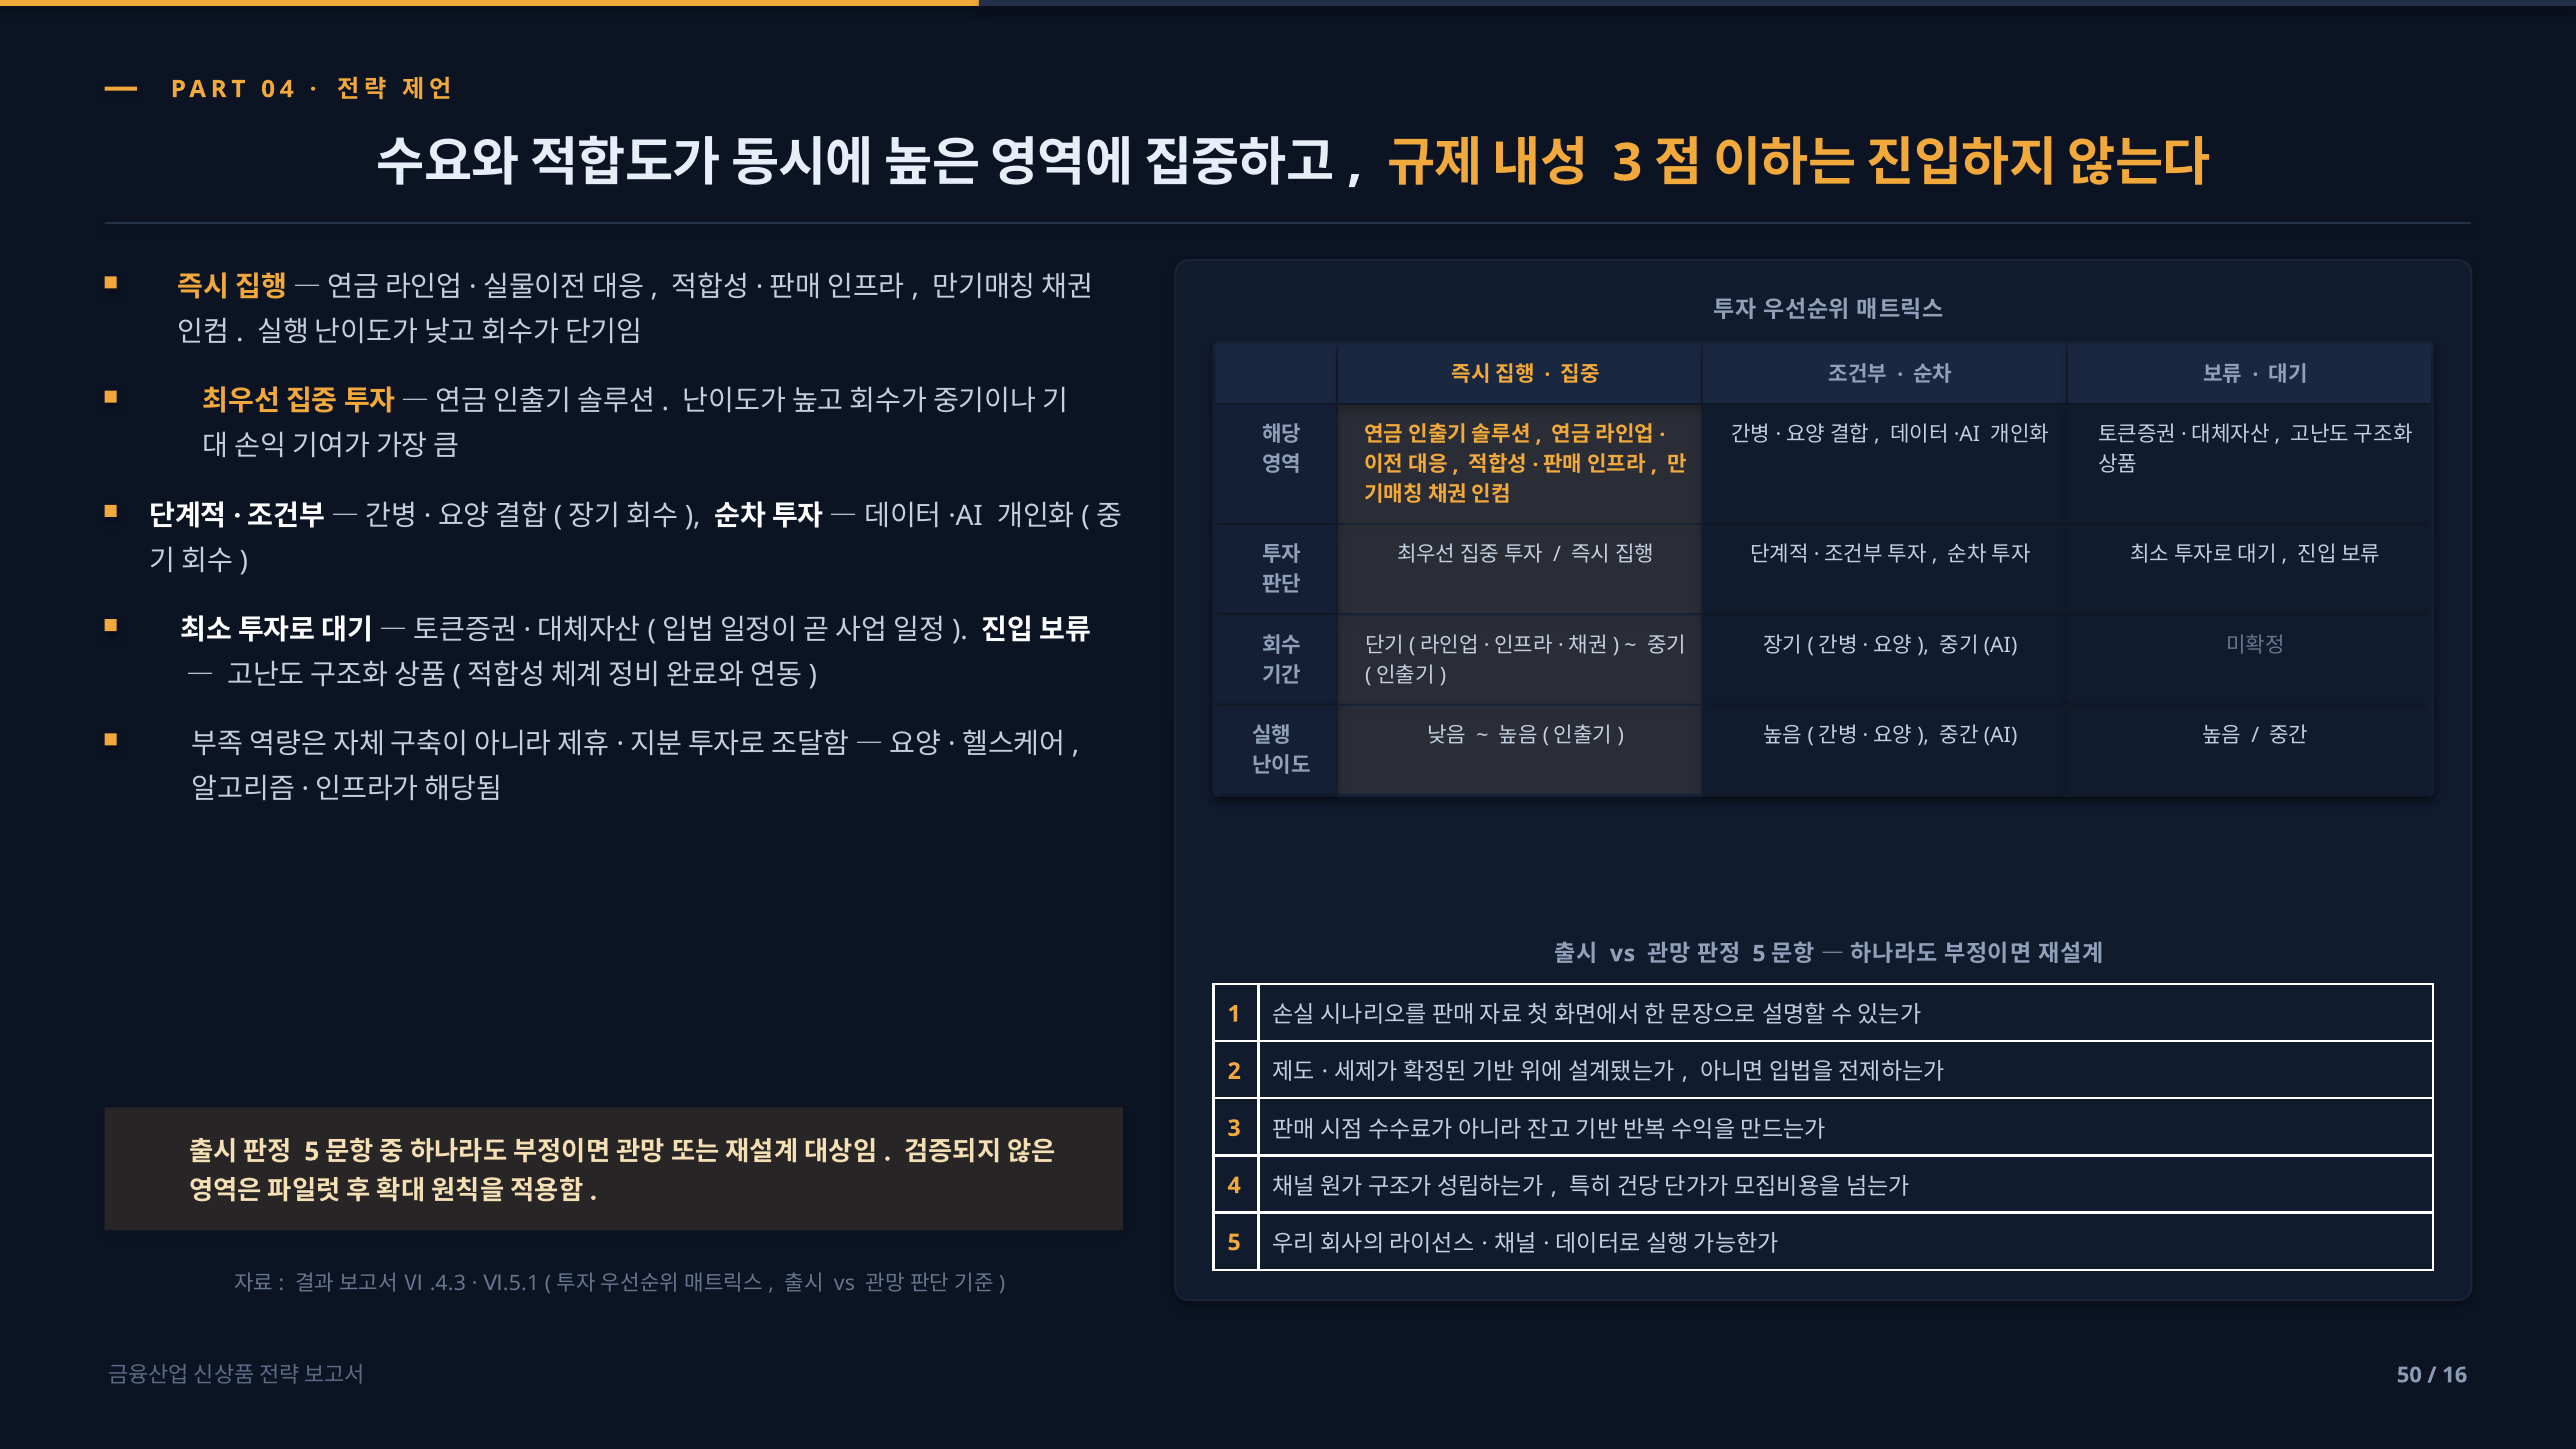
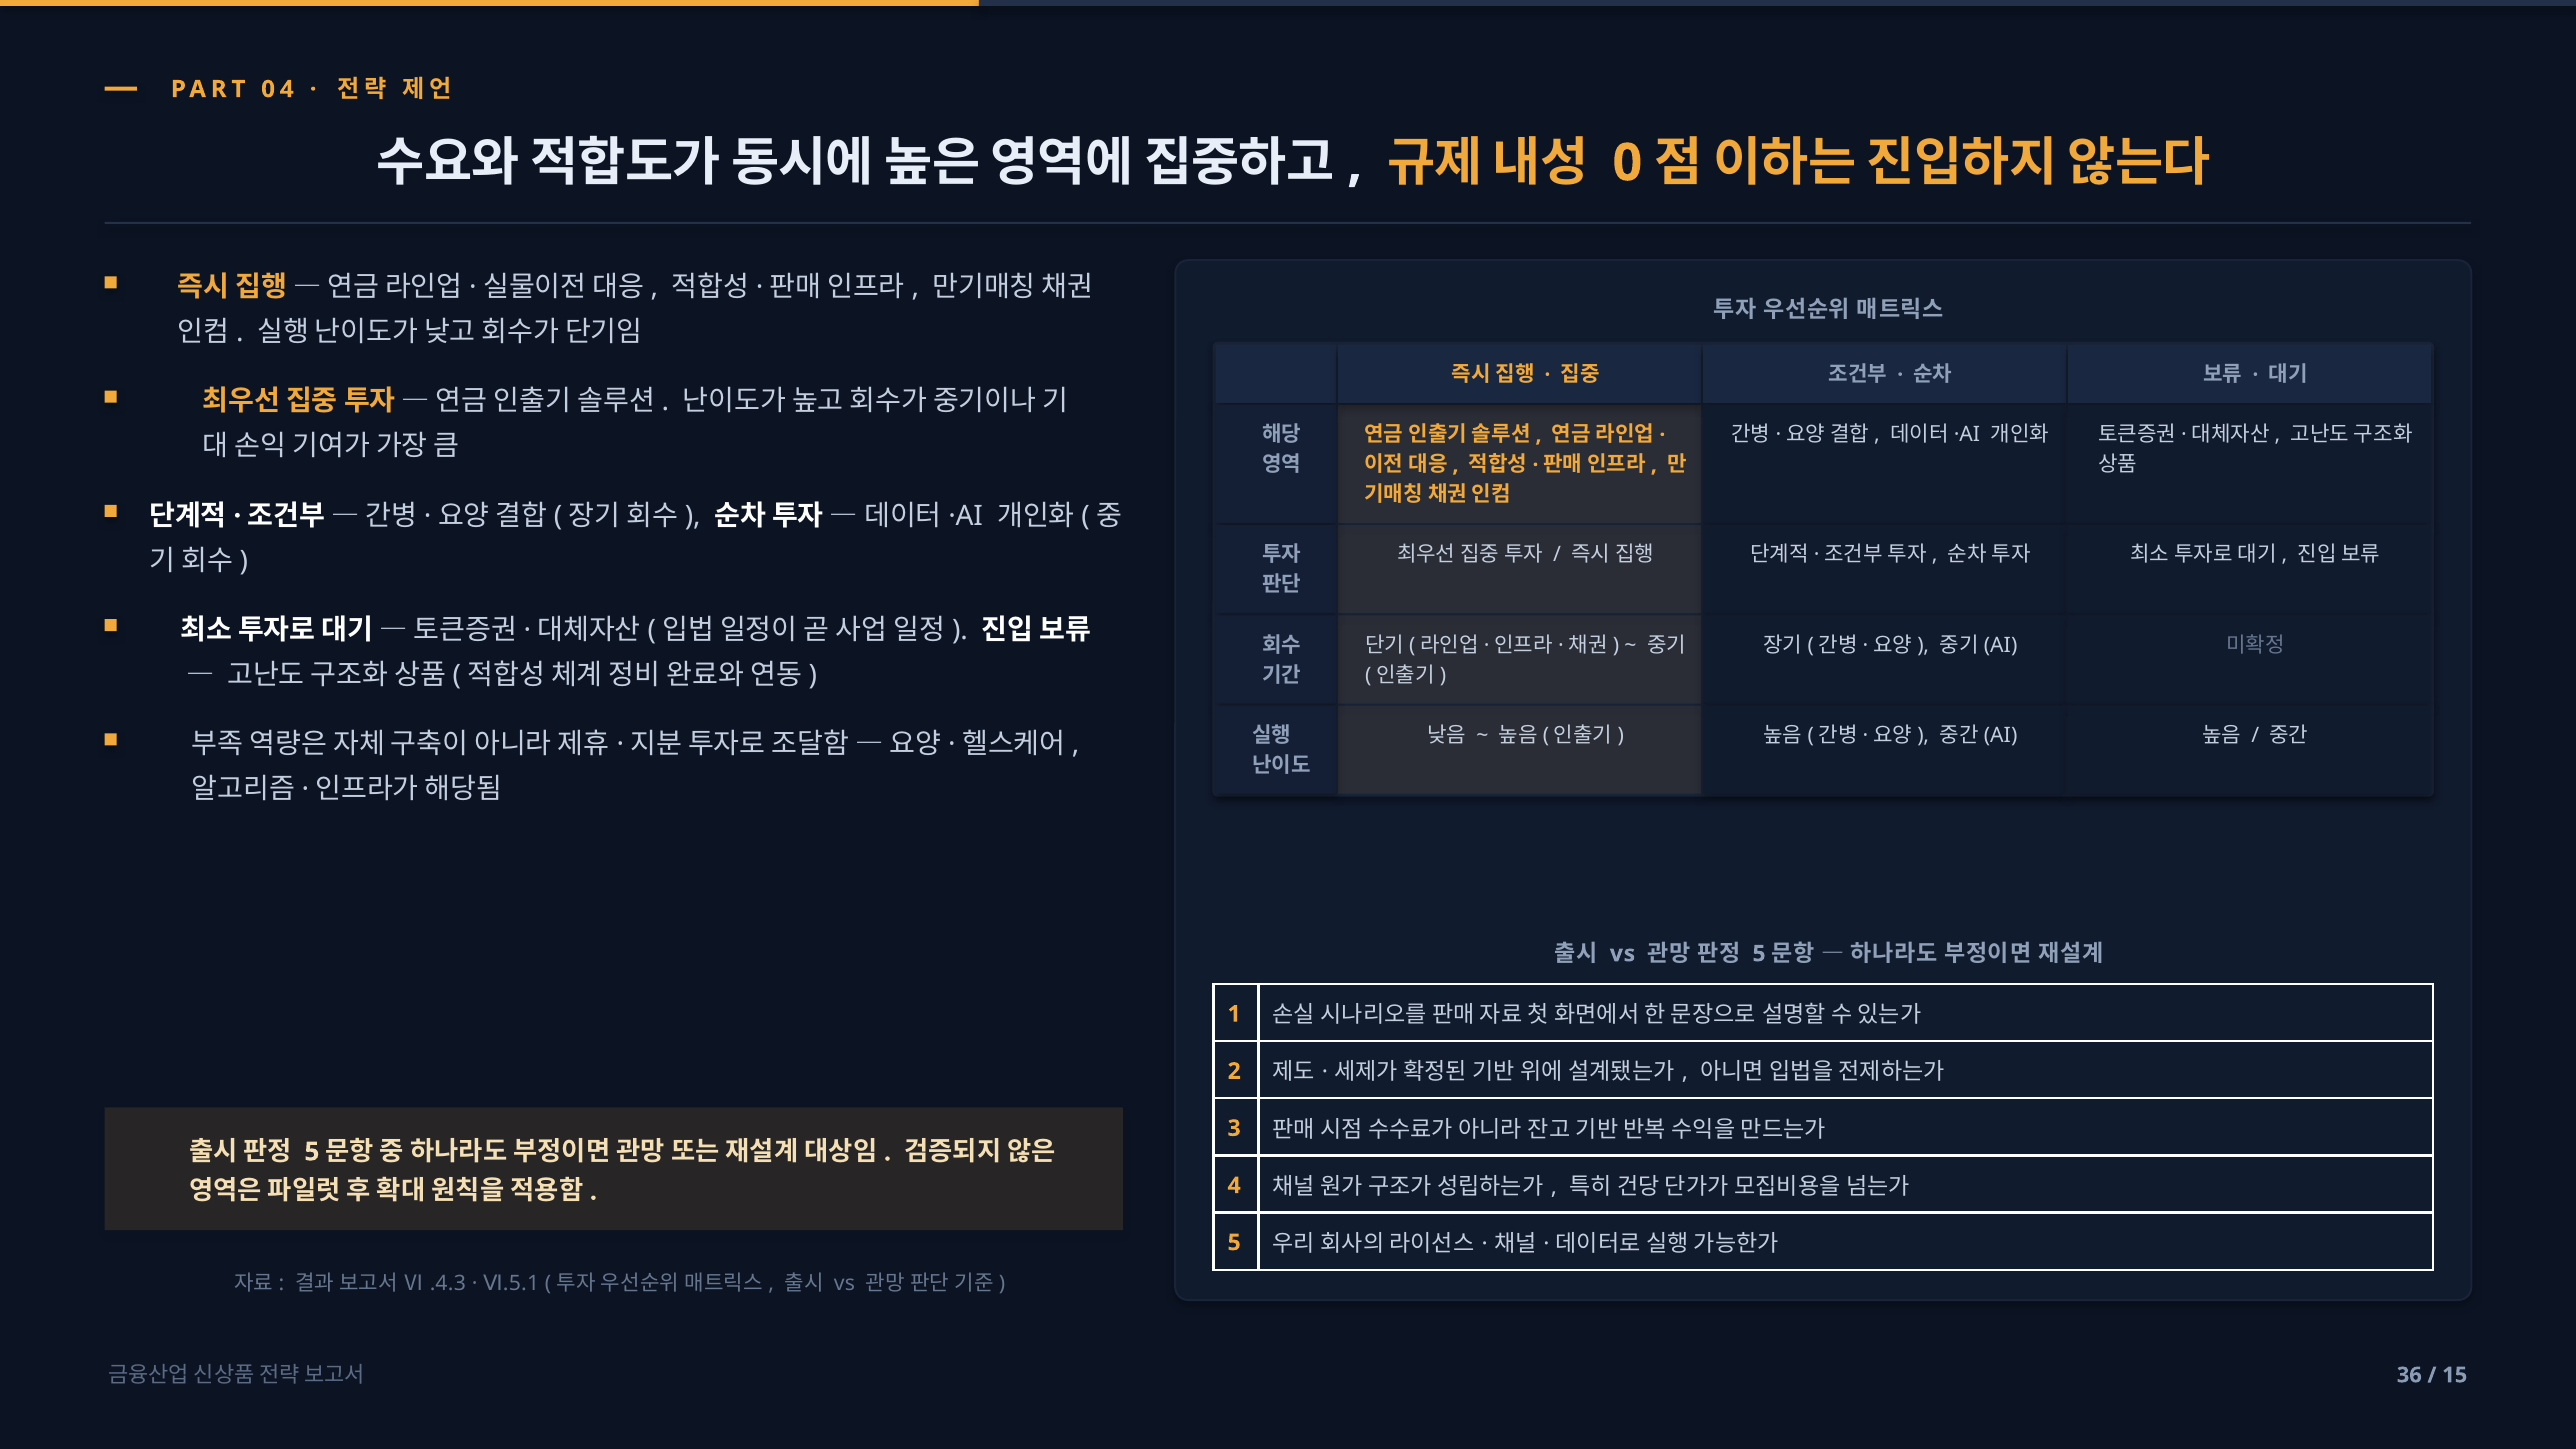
3 at (1627, 163): 3 -> 0
50: 50 -> 36
16: 16 -> 15
